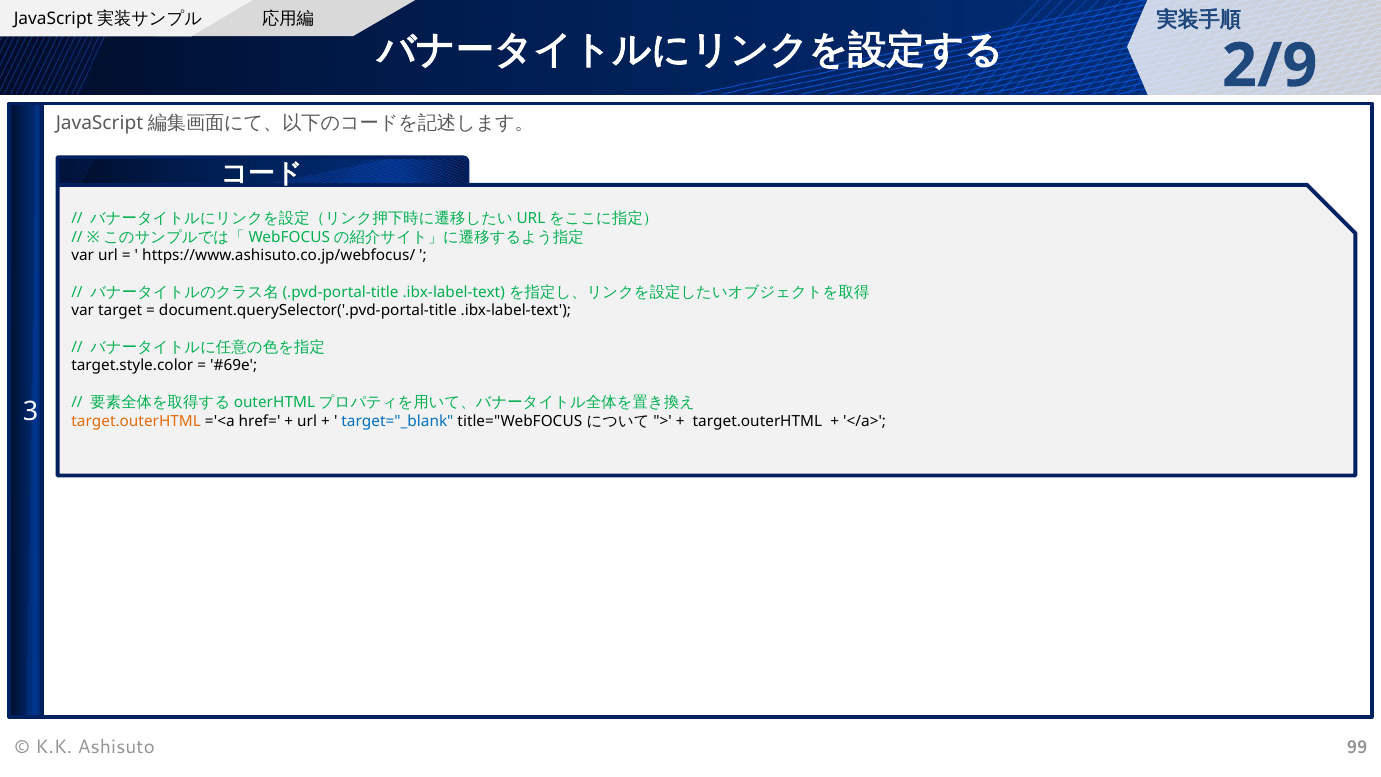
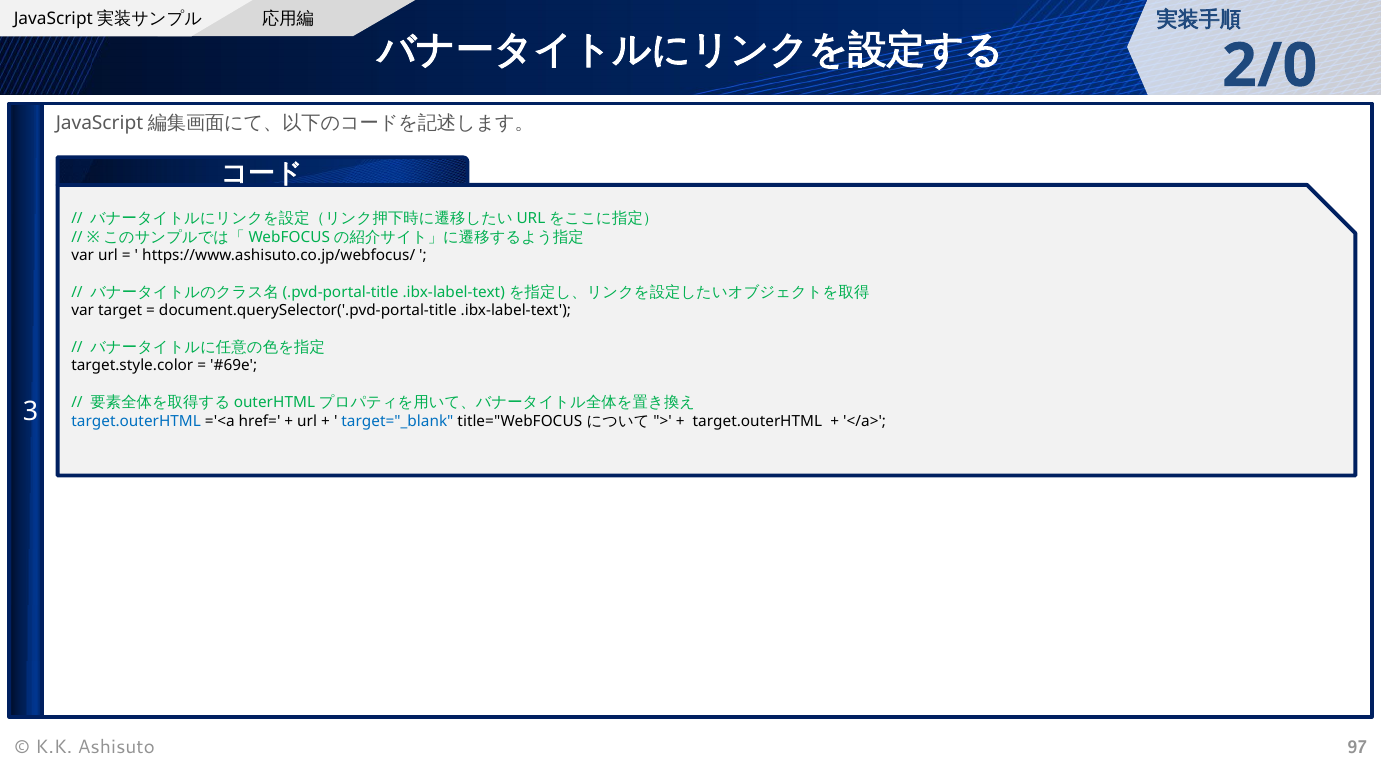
2/9: 2/9 -> 2/0
target.outerHTML at (136, 421) colour: orange -> blue
99: 99 -> 97
